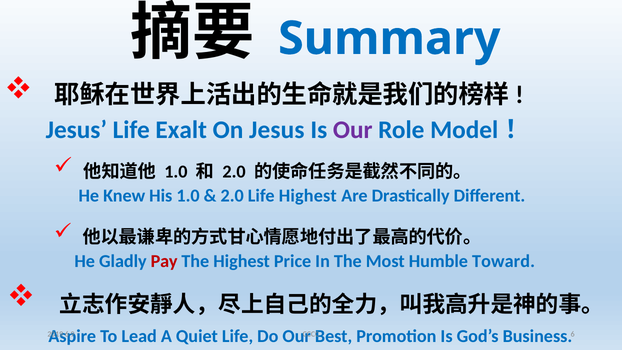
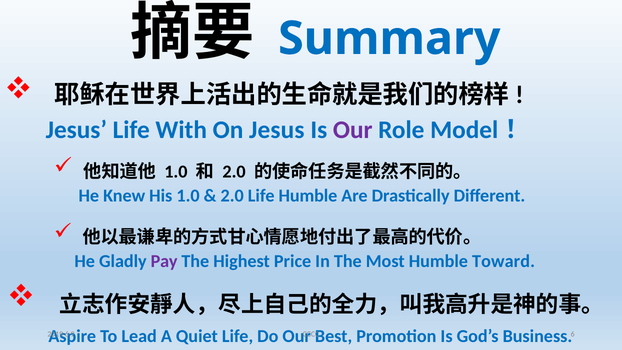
Exalt: Exalt -> With
Life Highest: Highest -> Humble
Pay colour: red -> purple
